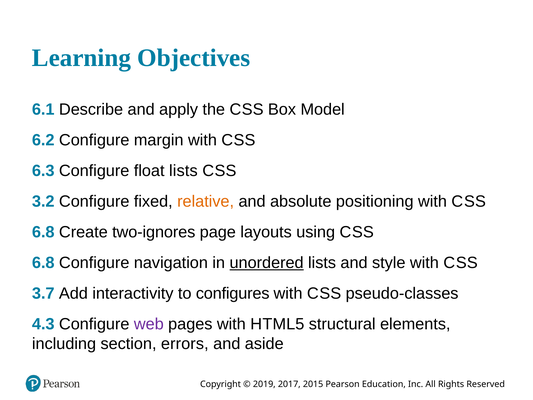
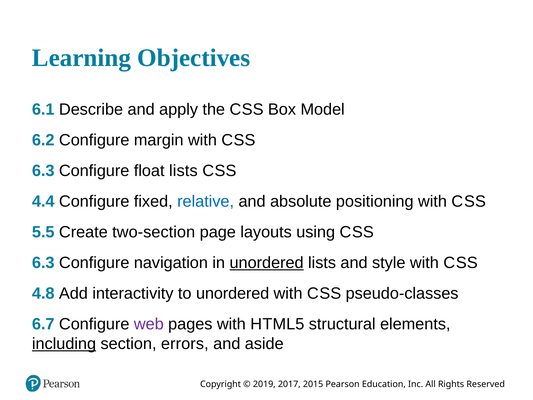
3.2: 3.2 -> 4.4
relative colour: orange -> blue
6.8 at (43, 232): 6.8 -> 5.5
two-ignores: two-ignores -> two-section
6.8 at (43, 263): 6.8 -> 6.3
3.7: 3.7 -> 4.8
to configures: configures -> unordered
4.3: 4.3 -> 6.7
including underline: none -> present
